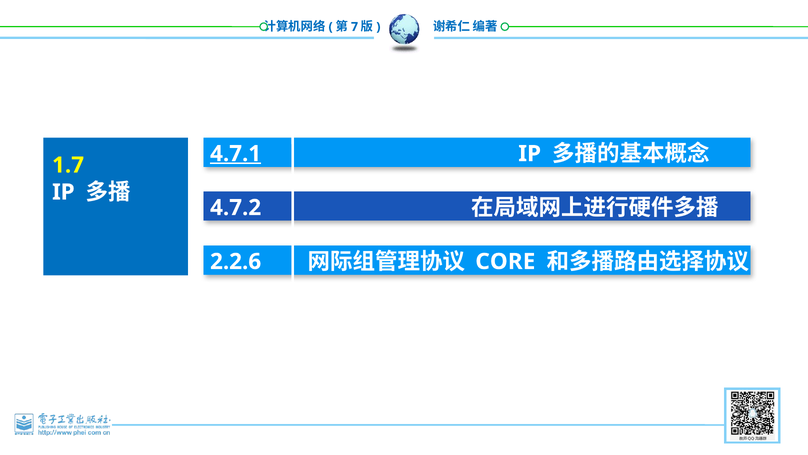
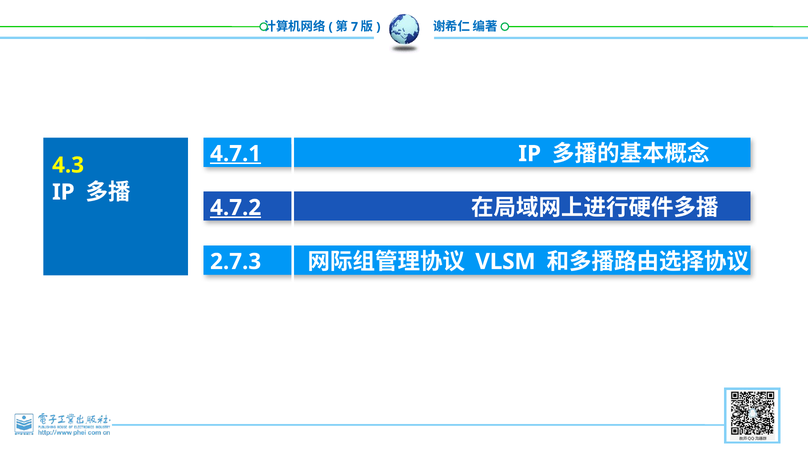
1.7: 1.7 -> 4.3
4.7.2 underline: none -> present
2.2.6: 2.2.6 -> 2.7.3
CORE: CORE -> VLSM
